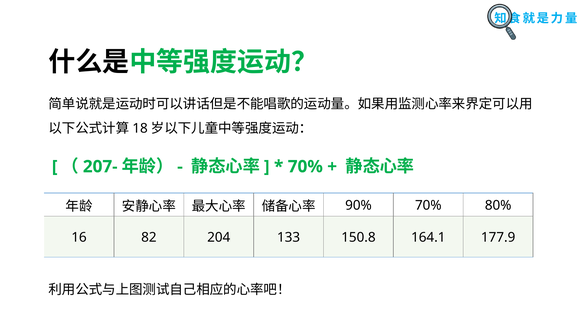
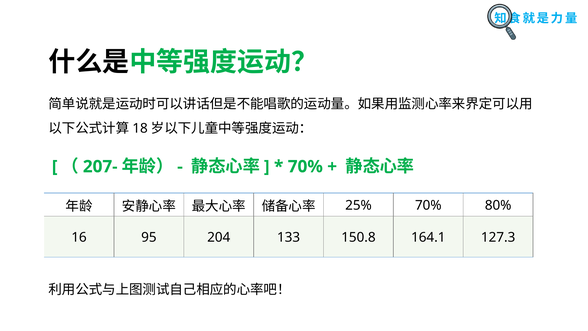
90%: 90% -> 25%
82: 82 -> 95
177.9: 177.9 -> 127.3
